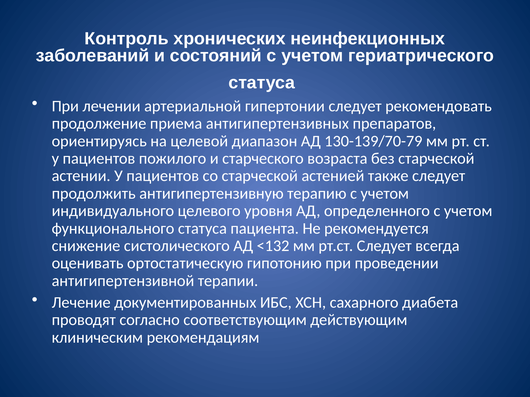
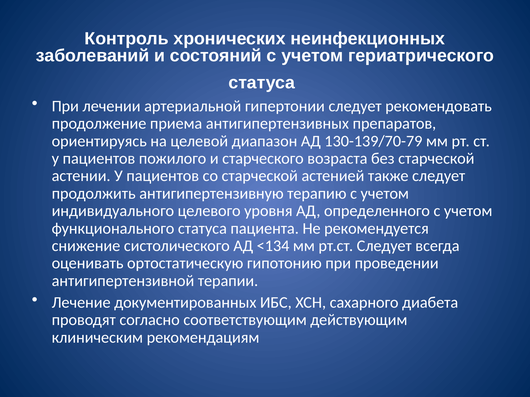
<132: <132 -> <134
